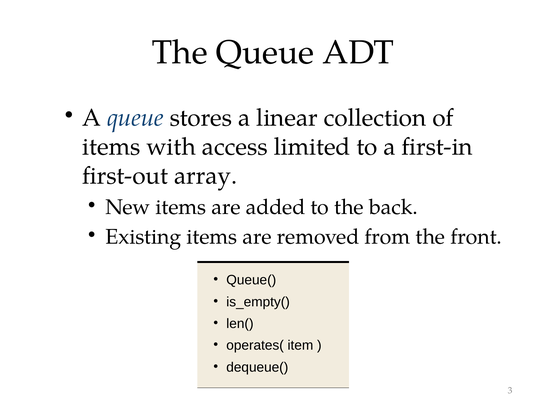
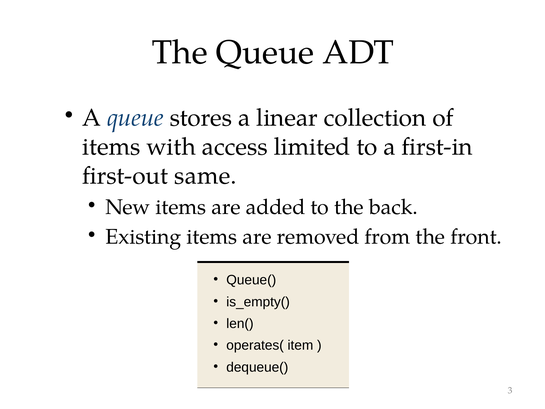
array: array -> same
